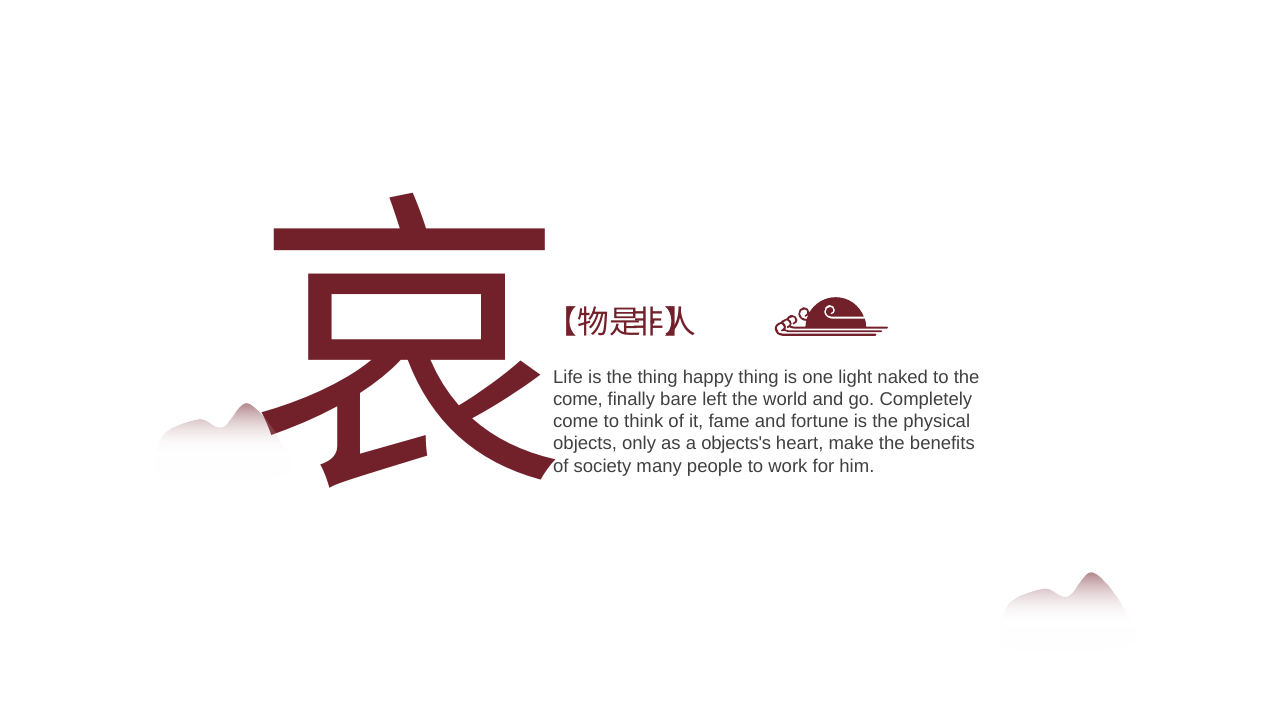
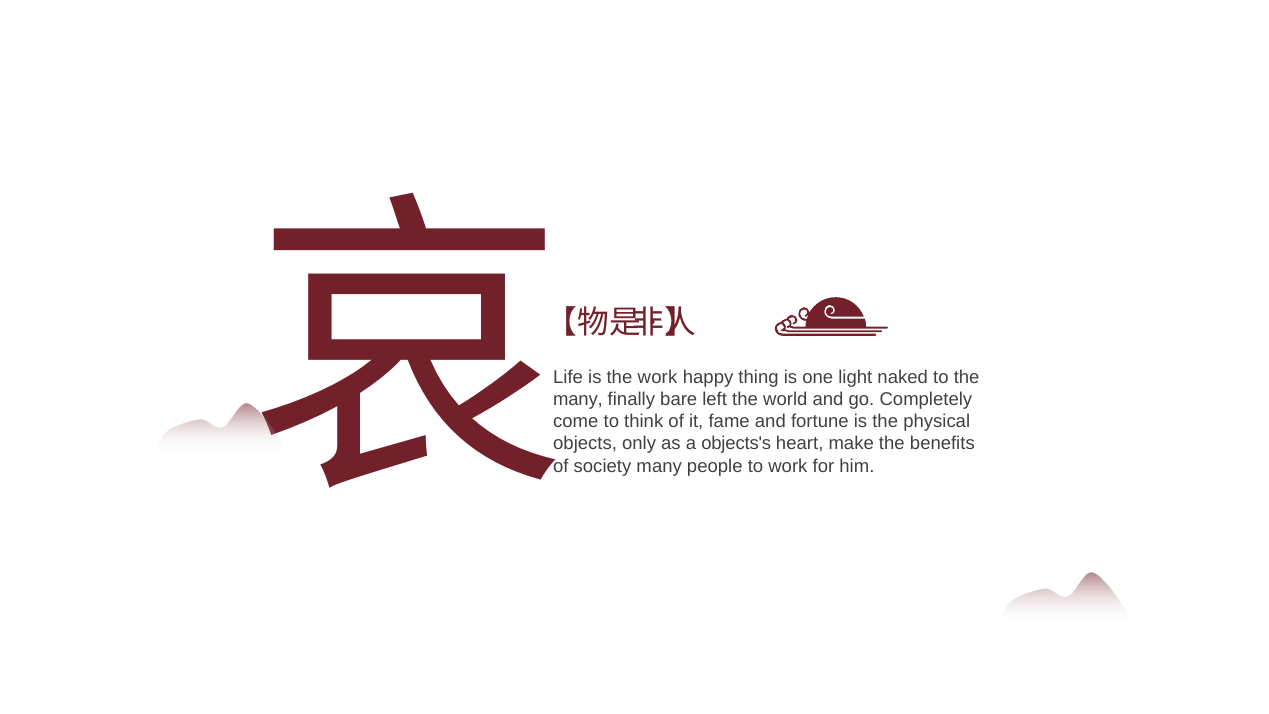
the thing: thing -> work
come at (578, 399): come -> many
